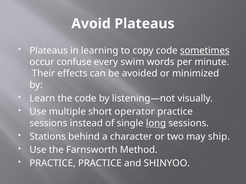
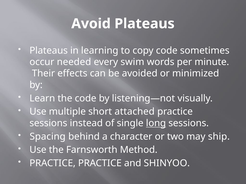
sometimes underline: present -> none
confuse: confuse -> needed
operator: operator -> attached
Stations: Stations -> Spacing
